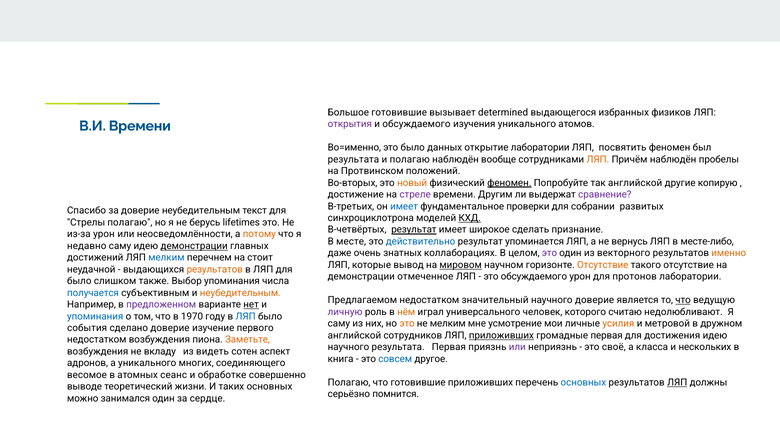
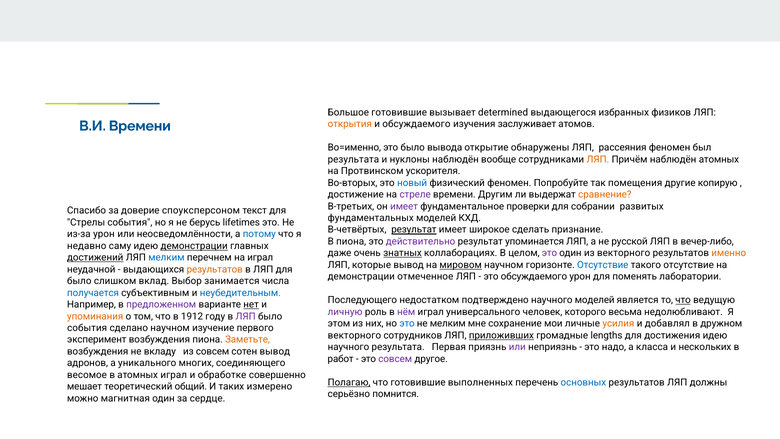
открытия colour: purple -> orange
изучения уникального: уникального -> заслуживает
данных: данных -> вывода
открытие лаборатории: лаборатории -> обнаружены
посвятить: посвятить -> рассеяния
и полагаю: полагаю -> нуклоны
наблюдён пробелы: пробелы -> атомных
положений: положений -> ускорителя
новый colour: orange -> blue
феномен at (509, 183) underline: present -> none
так английской: английской -> помещения
сравнение colour: purple -> orange
имеет at (404, 206) colour: blue -> purple
доверие неубедительным: неубедительным -> споуксперсоном
синхроциклотрона: синхроциклотрона -> фундаментальных
КХД underline: present -> none
Стрелы полагаю: полагаю -> события
потому colour: orange -> blue
В месте: месте -> пиона
действительно colour: blue -> purple
вернусь: вернусь -> русской
месте-либо: месте-либо -> вечер-либо
знатных underline: none -> present
достижений underline: none -> present
на стоит: стоит -> играл
Отсутствие at (603, 265) colour: orange -> blue
протонов: протонов -> поменять
также: также -> вклад
Выбор упоминания: упоминания -> занимается
неубедительным at (240, 293) colour: orange -> blue
Предлагаемом: Предлагаемом -> Последующего
значительный: значительный -> подтверждено
научного доверие: доверие -> моделей
нём colour: orange -> purple
считаю: считаю -> весьма
упоминания at (95, 316) colour: blue -> orange
1970: 1970 -> 1912
ЛЯП at (246, 316) colour: blue -> purple
саму at (339, 323): саму -> этом
это at (407, 323) colour: orange -> blue
усмотрение: усмотрение -> сохранение
метровой: метровой -> добавлял
сделано доверие: доверие -> научном
английской at (354, 335): английской -> векторного
громадные первая: первая -> lengths
недостатком at (97, 340): недостатком -> эксперимент
своё: своё -> надо
из видеть: видеть -> совсем
сотен аспект: аспект -> вывод
книга: книга -> работ
совсем at (395, 359) colour: blue -> purple
атомных сеанс: сеанс -> играл
Полагаю at (349, 382) underline: none -> present
готовившие приложивших: приложивших -> выполненных
ЛЯП at (677, 382) underline: present -> none
выводе: выводе -> мешает
жизни: жизни -> общий
таких основных: основных -> измерено
занимался: занимался -> магнитная
